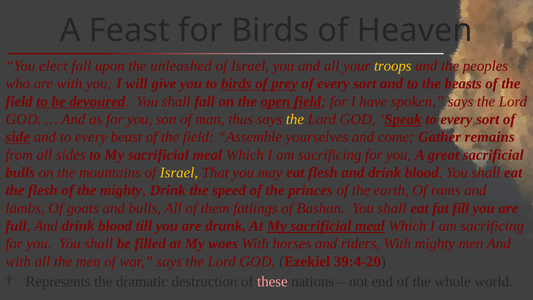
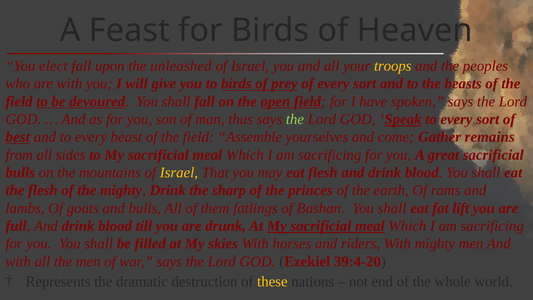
the at (295, 119) colour: yellow -> light green
side: side -> best
speed: speed -> sharp
fill: fill -> lift
woes: woes -> skies
these colour: pink -> yellow
